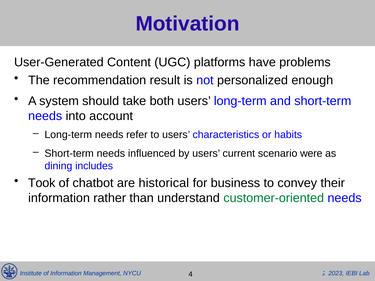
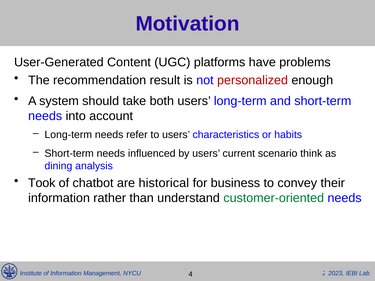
personalized colour: black -> red
were: were -> think
includes: includes -> analysis
